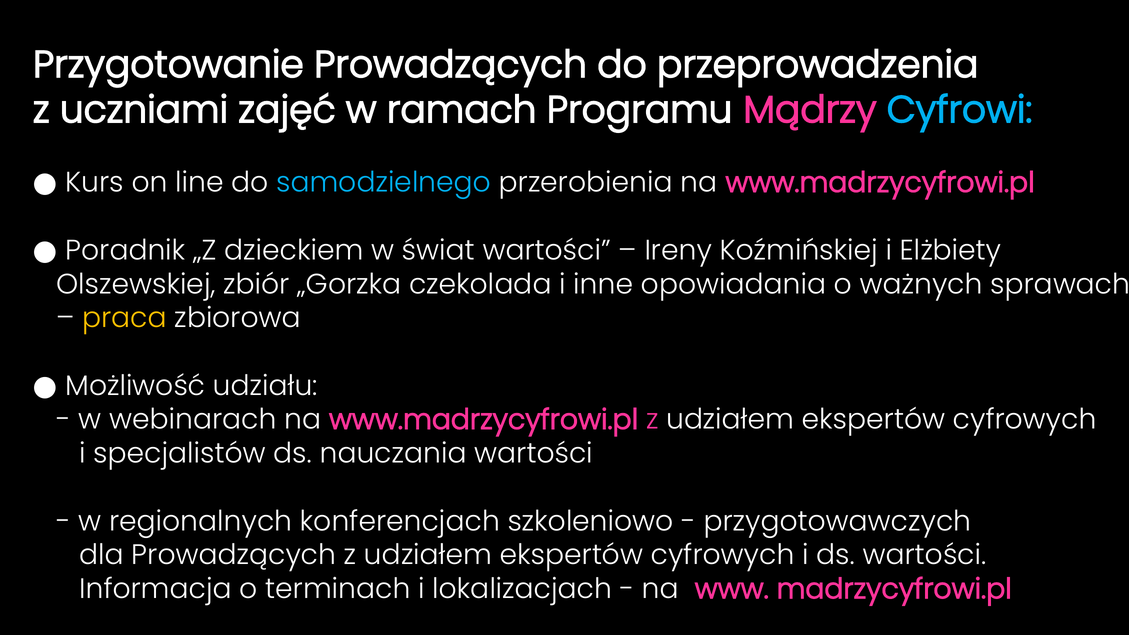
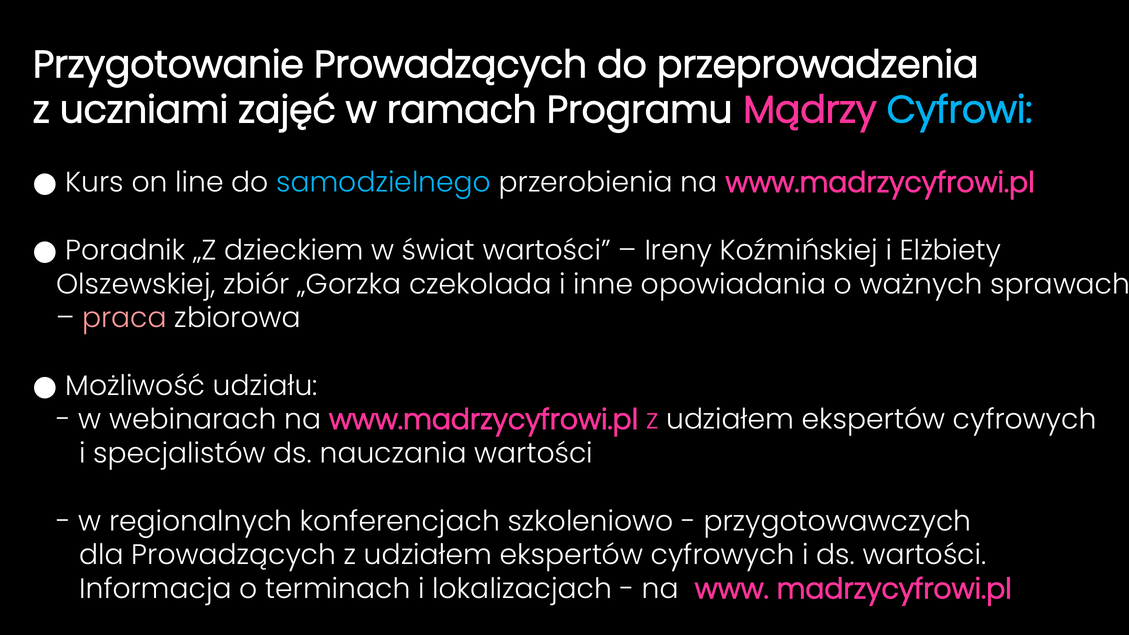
praca colour: yellow -> pink
